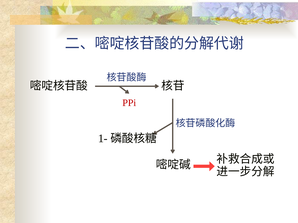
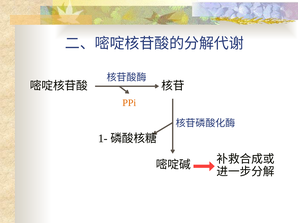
PPi colour: red -> orange
